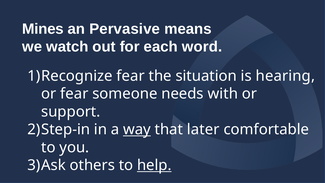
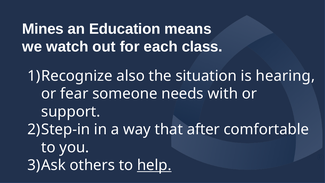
Pervasive: Pervasive -> Education
word: word -> class
fear at (131, 76): fear -> also
way underline: present -> none
later: later -> after
